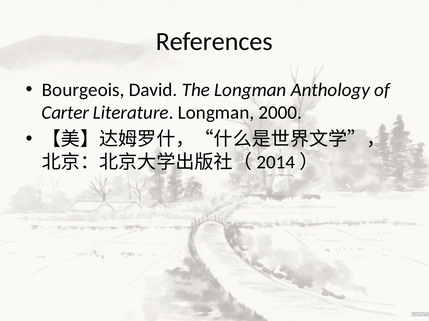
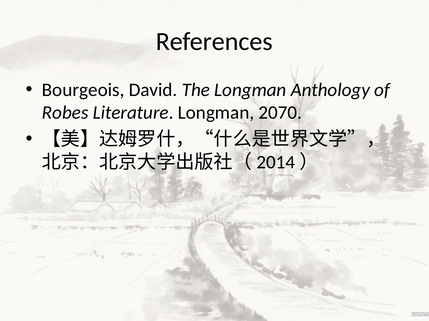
Carter: Carter -> Robes
2000: 2000 -> 2070
